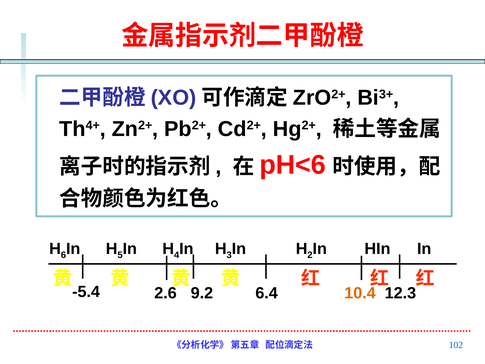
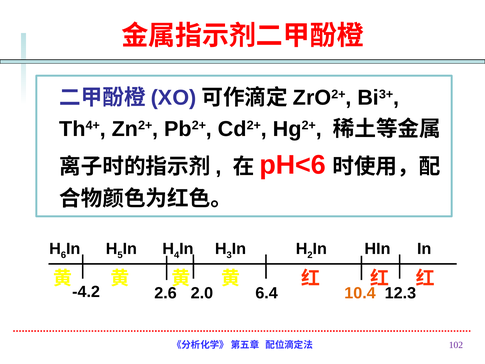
-5.4: -5.4 -> -4.2
9.2: 9.2 -> 2.0
102 colour: blue -> purple
